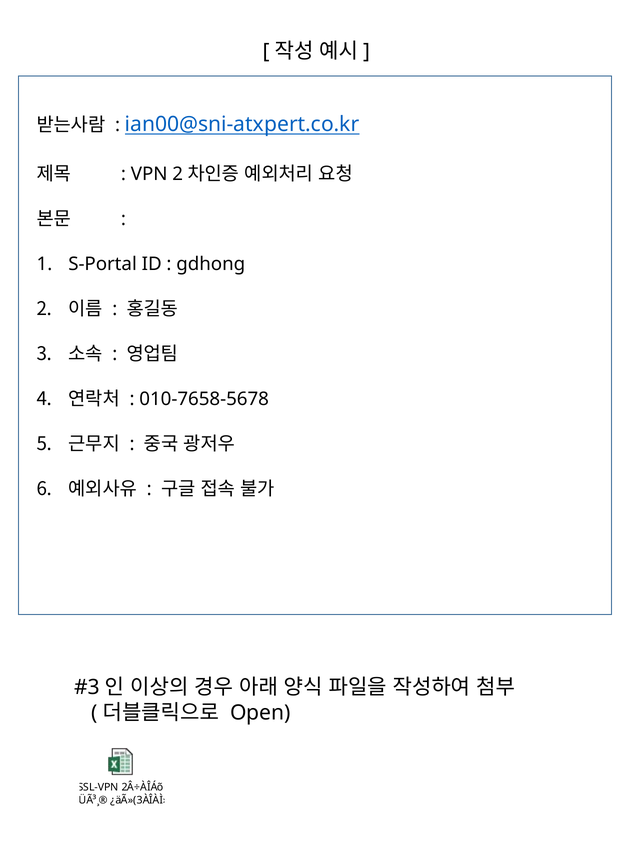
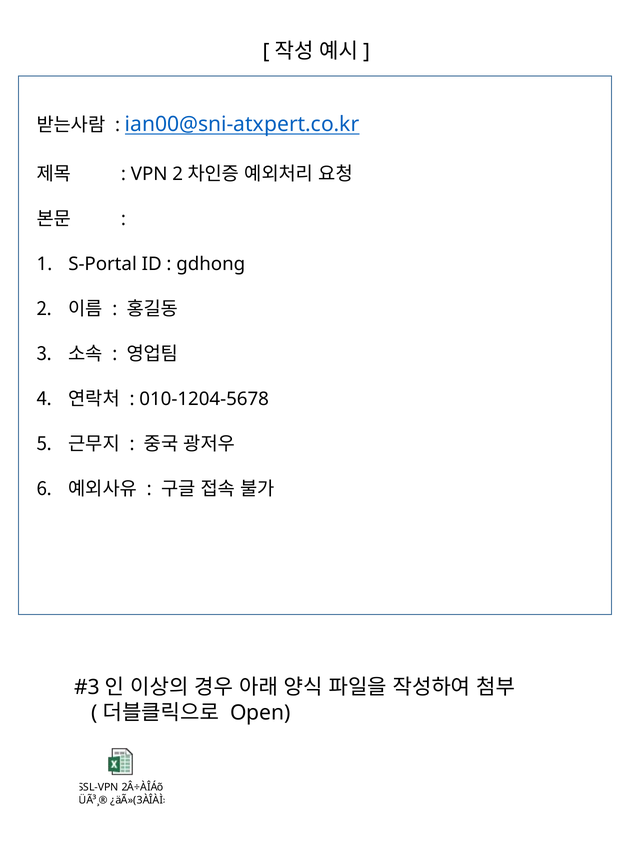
010-7658-5678: 010-7658-5678 -> 010-1204-5678
